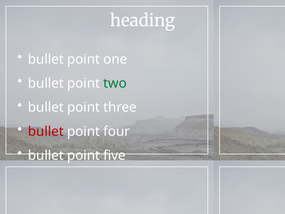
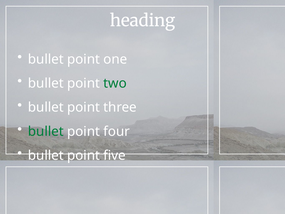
bullet at (46, 131) colour: red -> green
